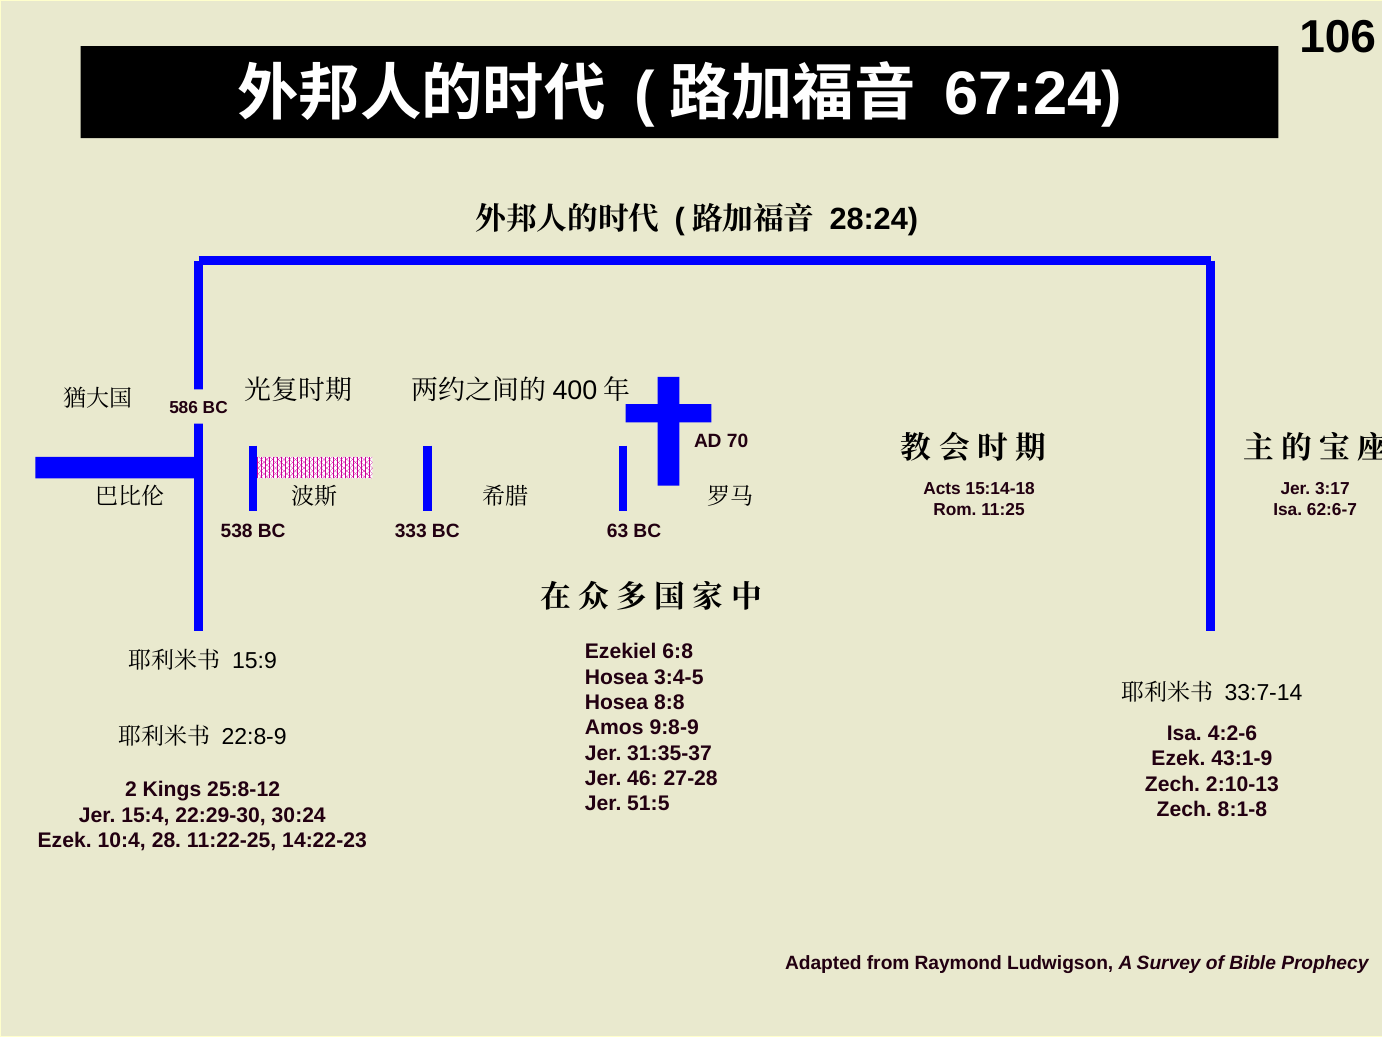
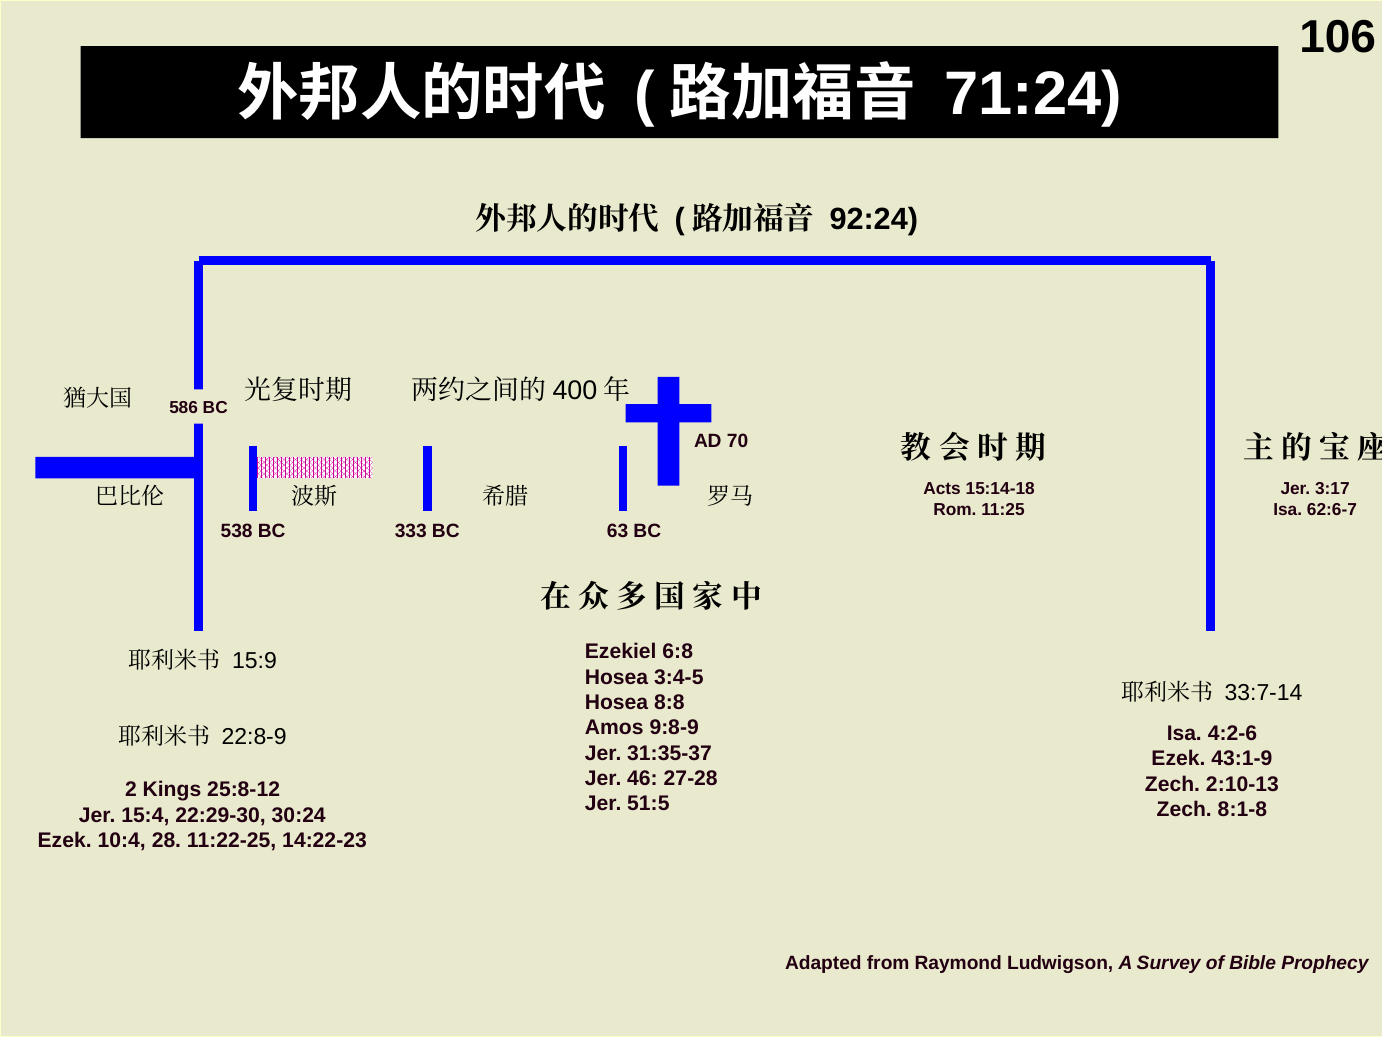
67:24: 67:24 -> 71:24
28:24: 28:24 -> 92:24
